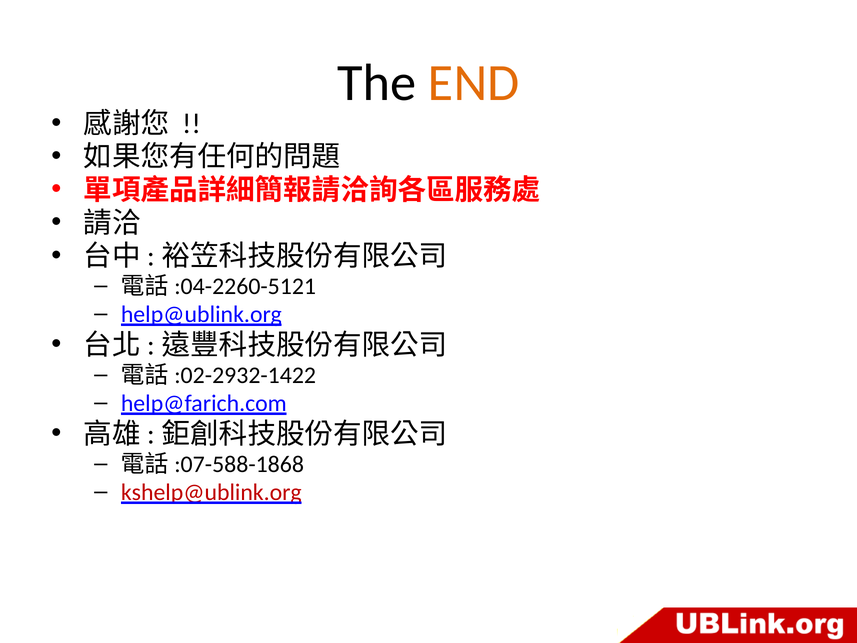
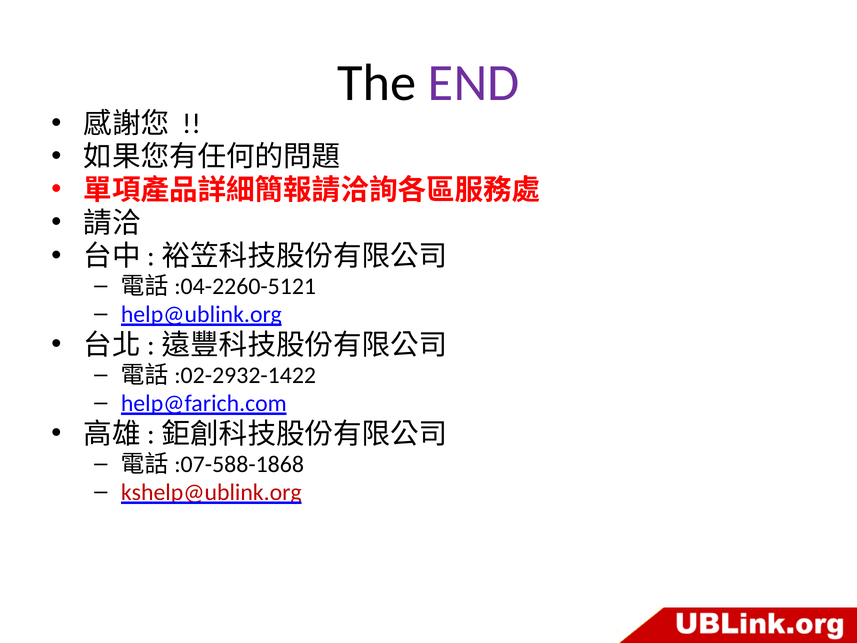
END colour: orange -> purple
